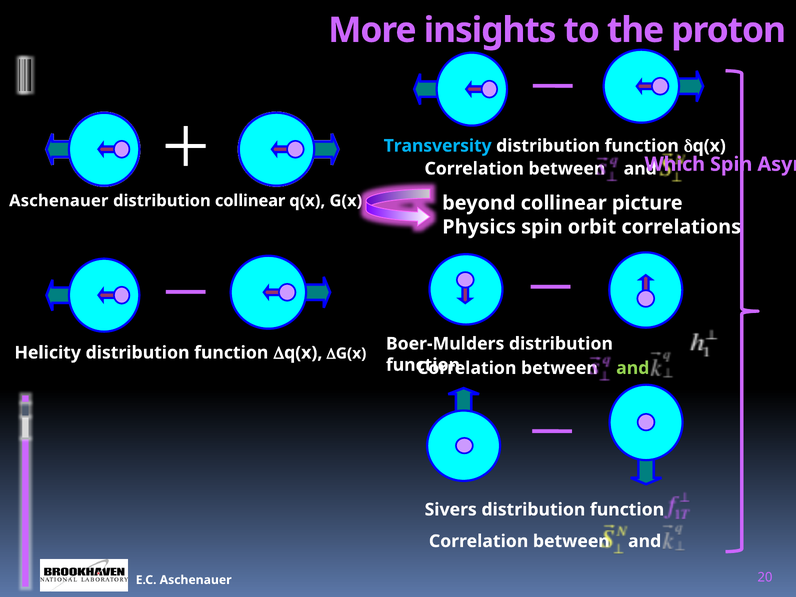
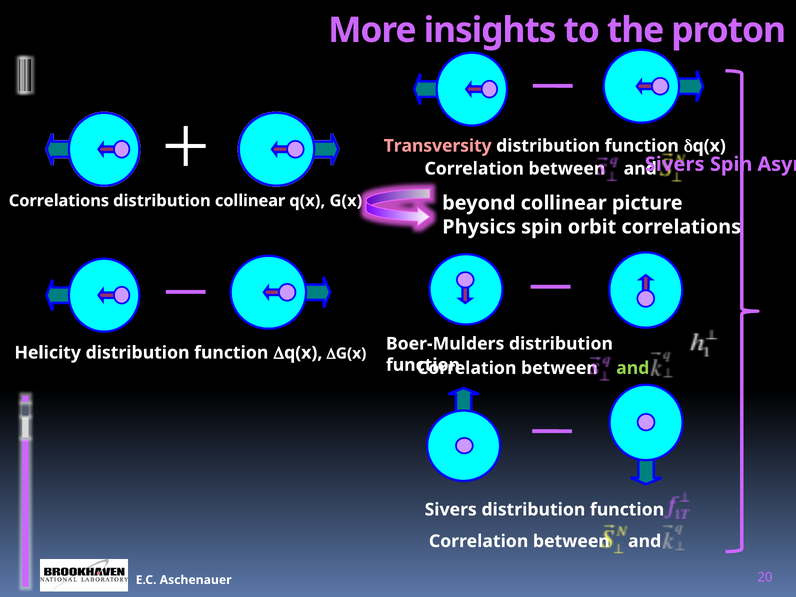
Transversity colour: light blue -> pink
Which at (675, 164): Which -> Sivers
Aschenauer at (59, 201): Aschenauer -> Correlations
